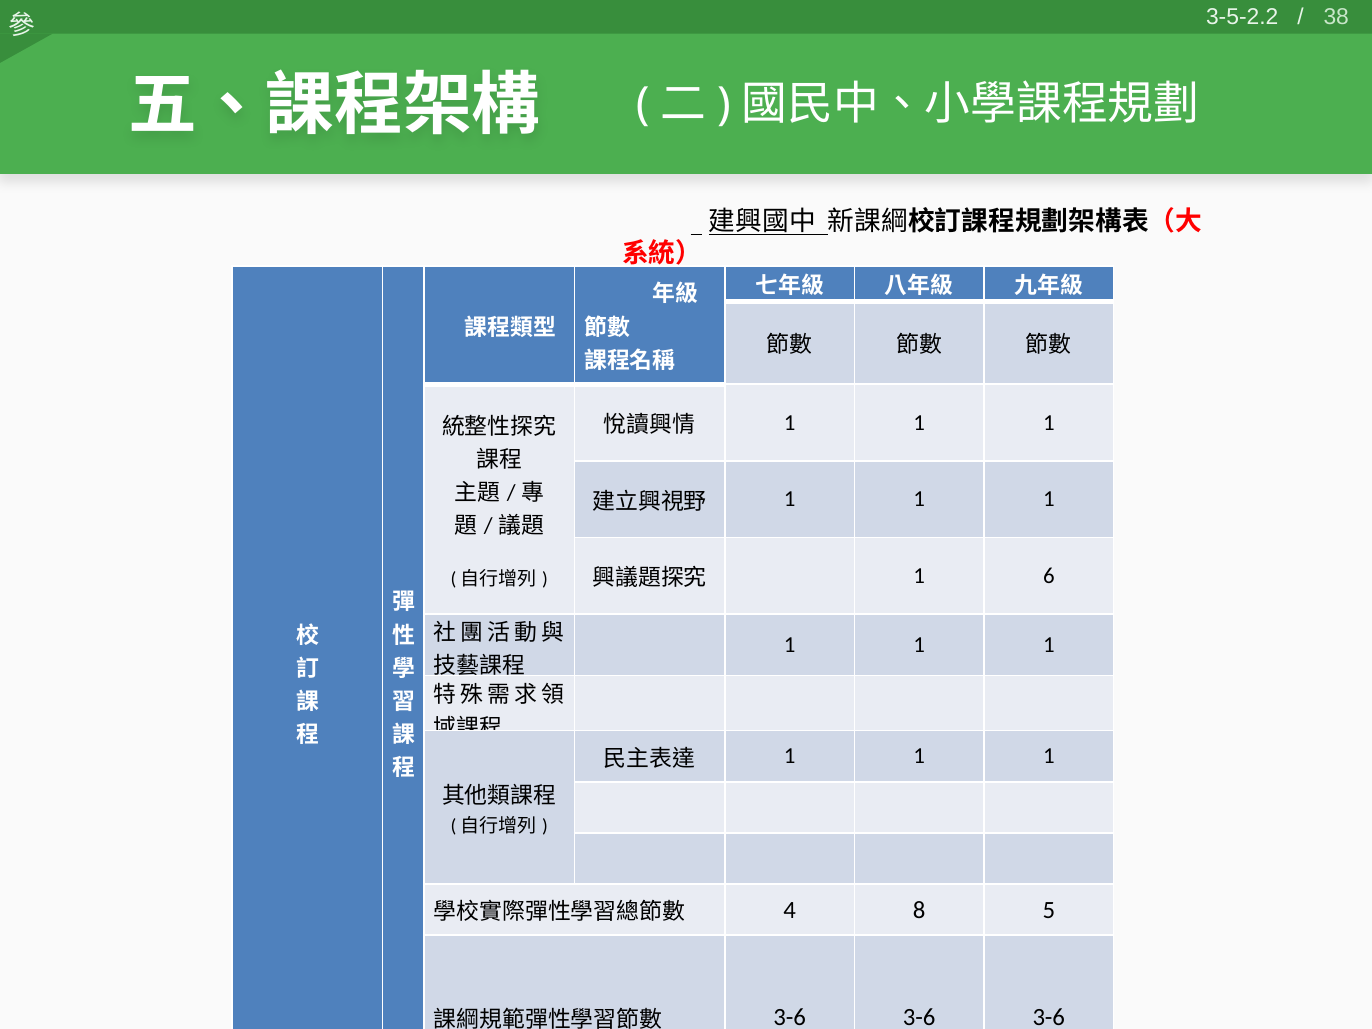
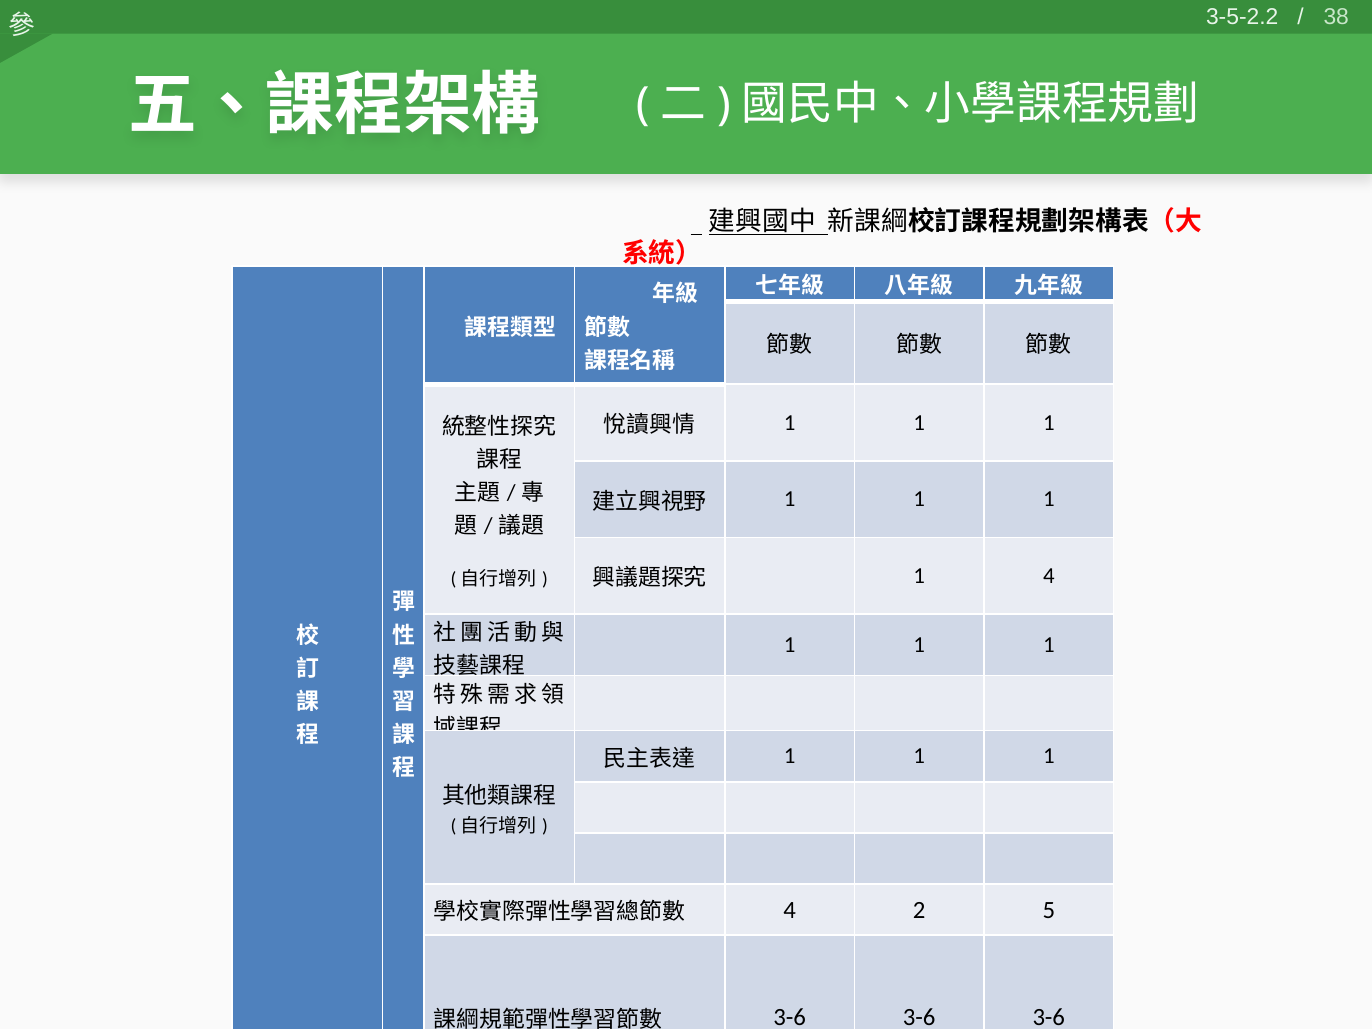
1 6: 6 -> 4
8: 8 -> 2
